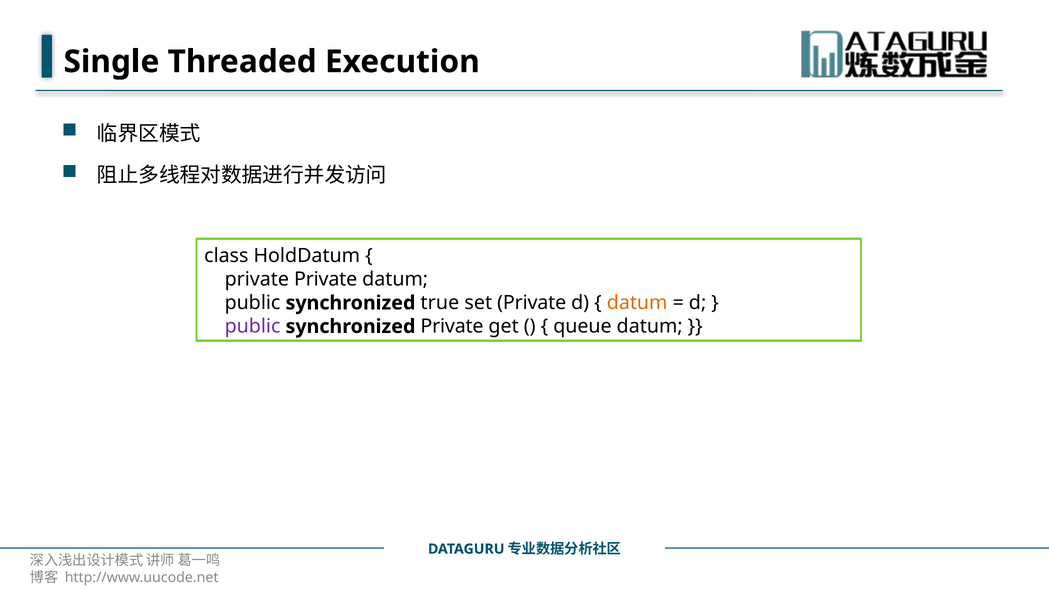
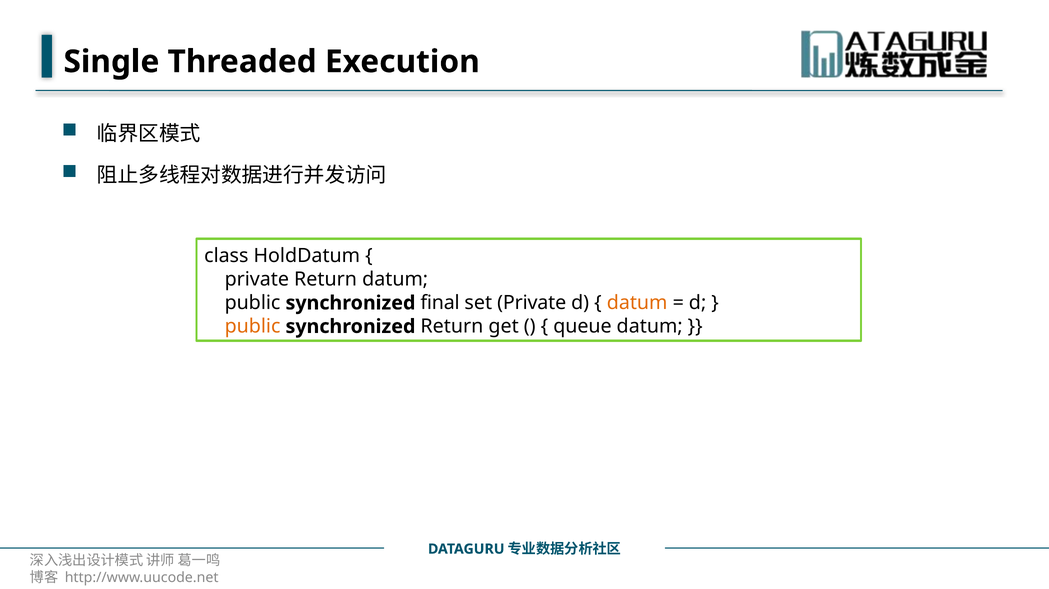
private Private: Private -> Return
true: true -> final
public at (253, 327) colour: purple -> orange
synchronized Private: Private -> Return
